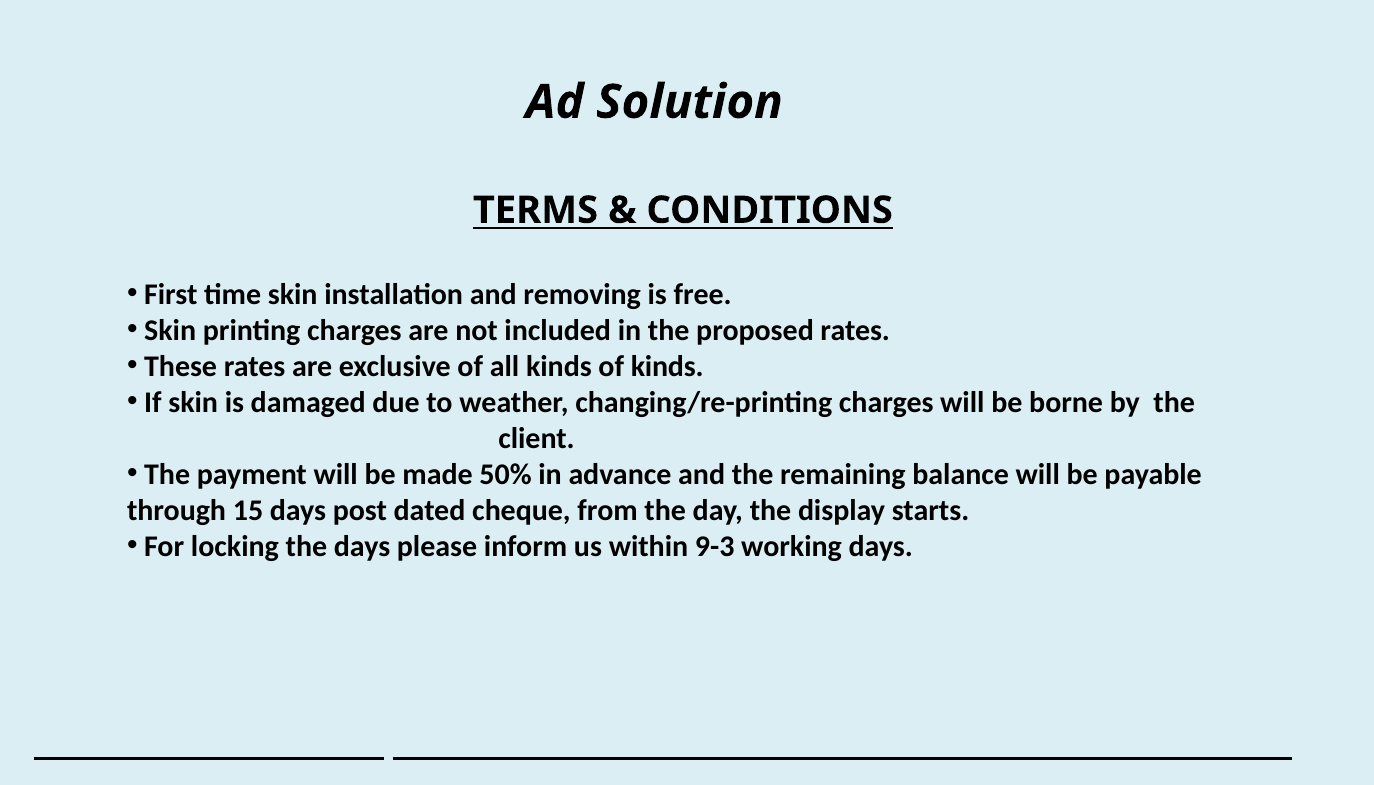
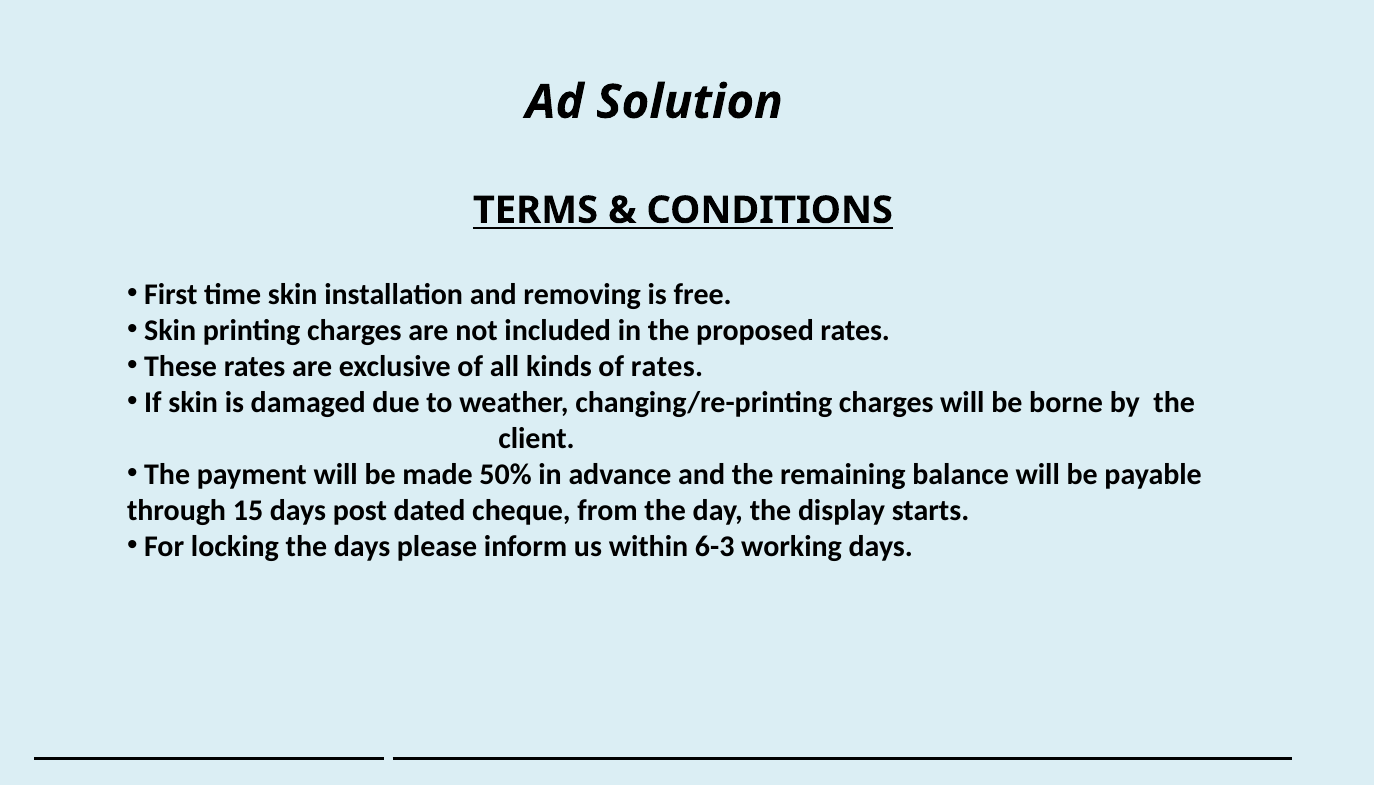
of kinds: kinds -> rates
9-3: 9-3 -> 6-3
